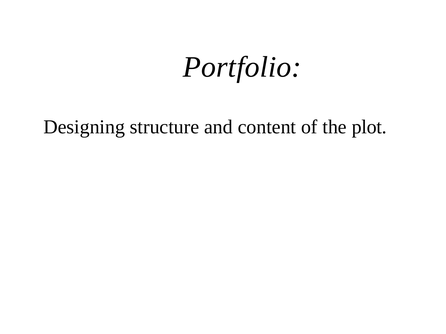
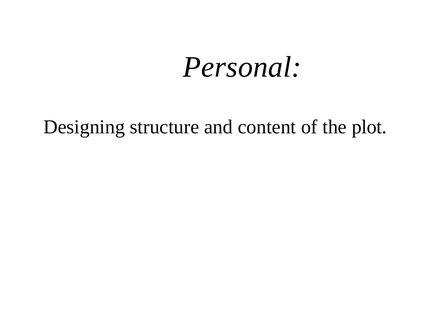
Portfolio: Portfolio -> Personal
